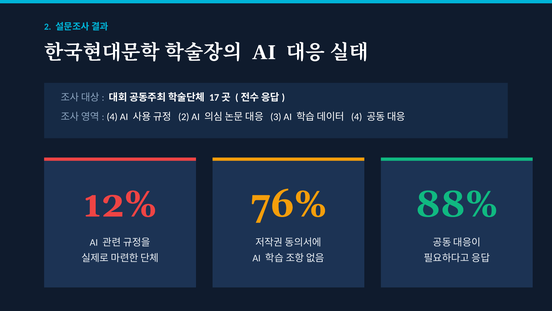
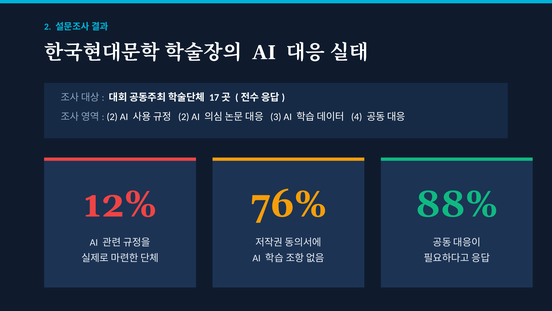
4 at (112, 117): 4 -> 2
